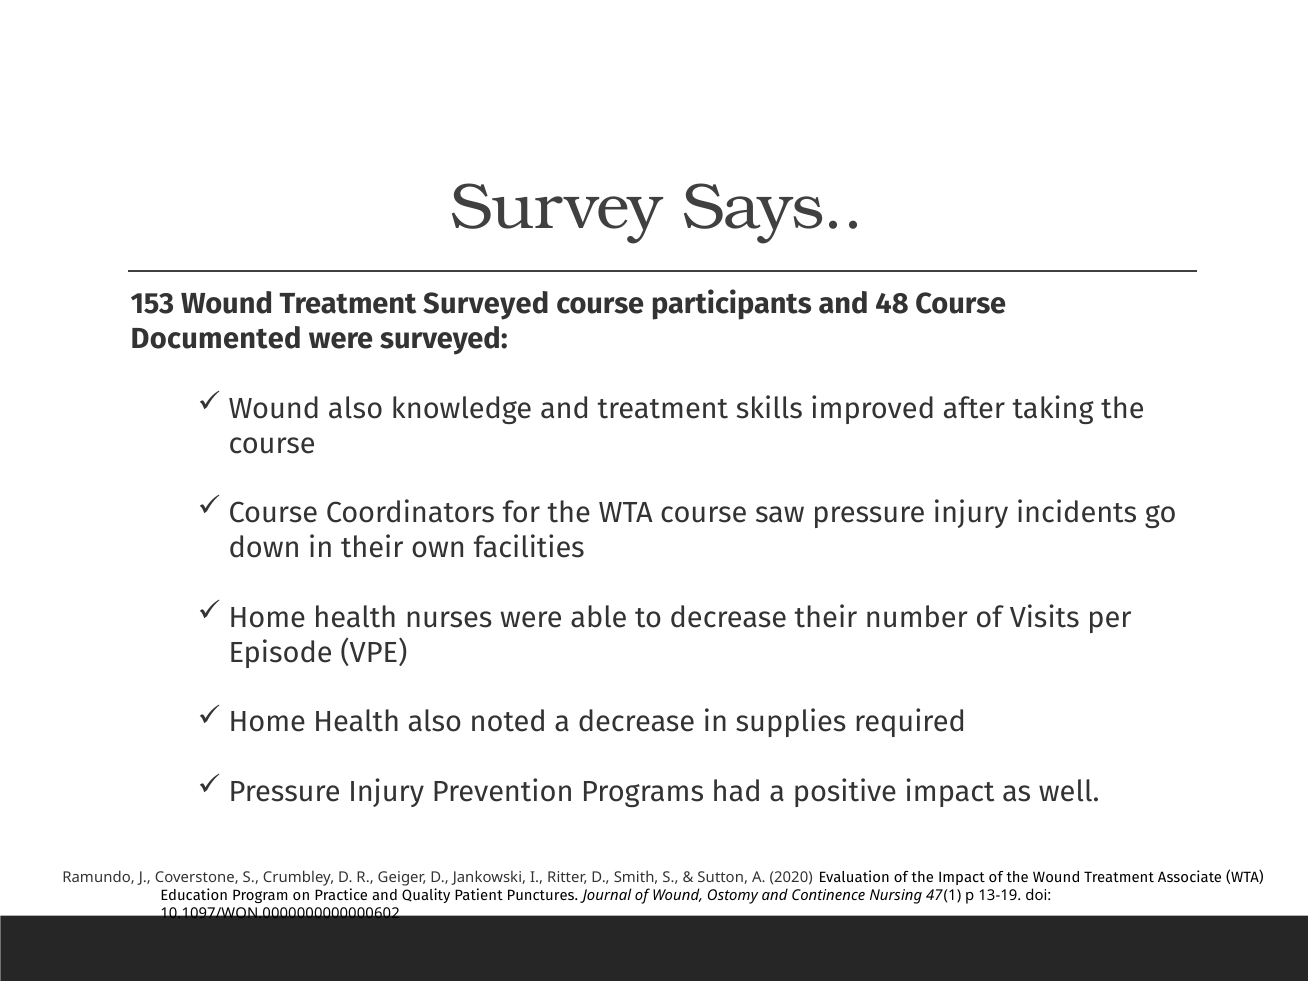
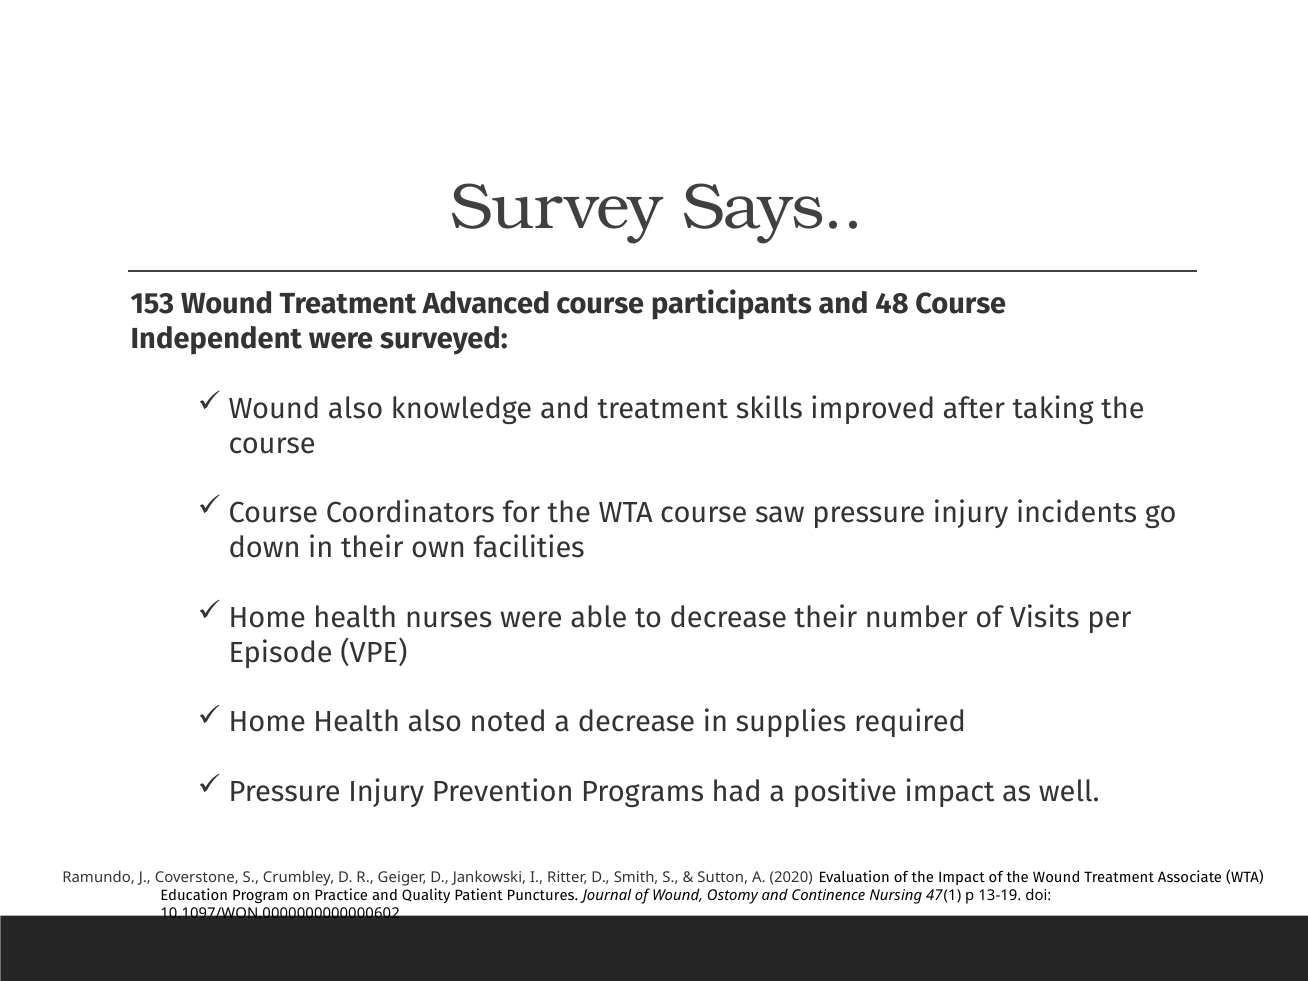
Treatment Surveyed: Surveyed -> Advanced
Documented: Documented -> Independent
